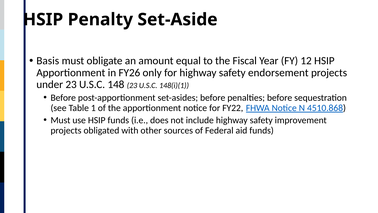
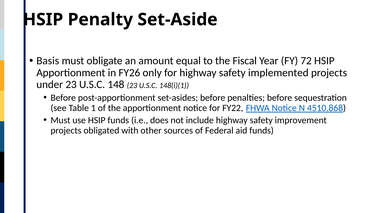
12: 12 -> 72
endorsement: endorsement -> implemented
